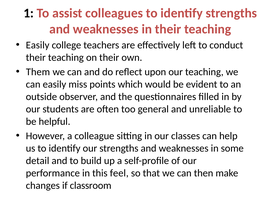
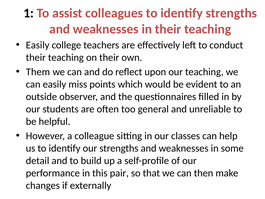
feel: feel -> pair
classroom: classroom -> externally
